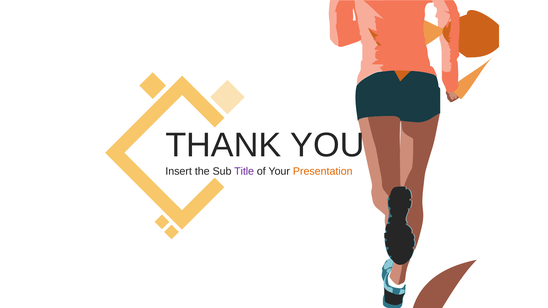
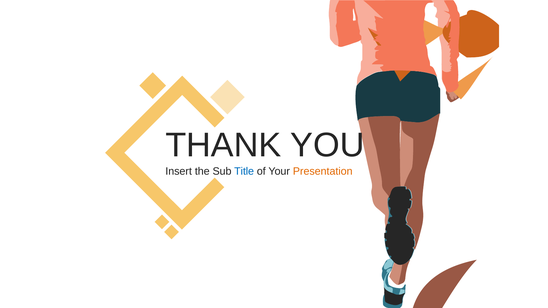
Title colour: purple -> blue
